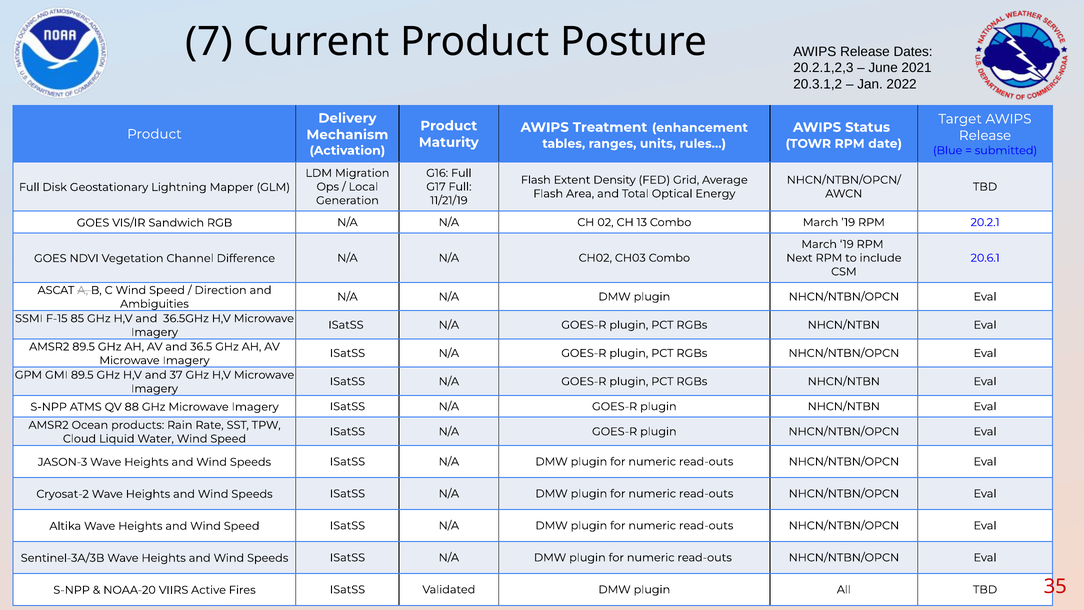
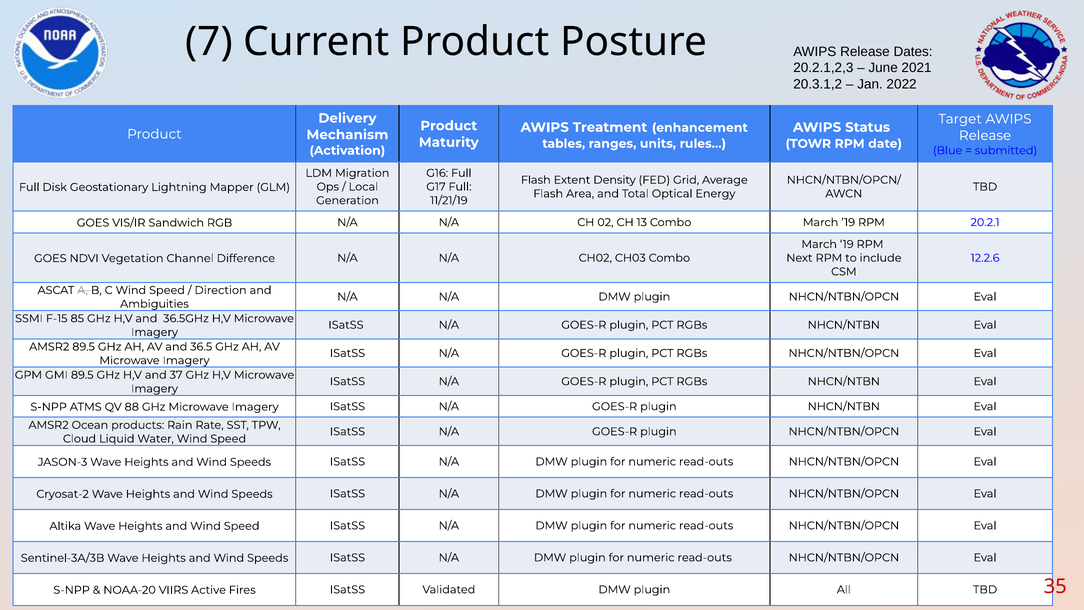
20.6.1: 20.6.1 -> 12.2.6
